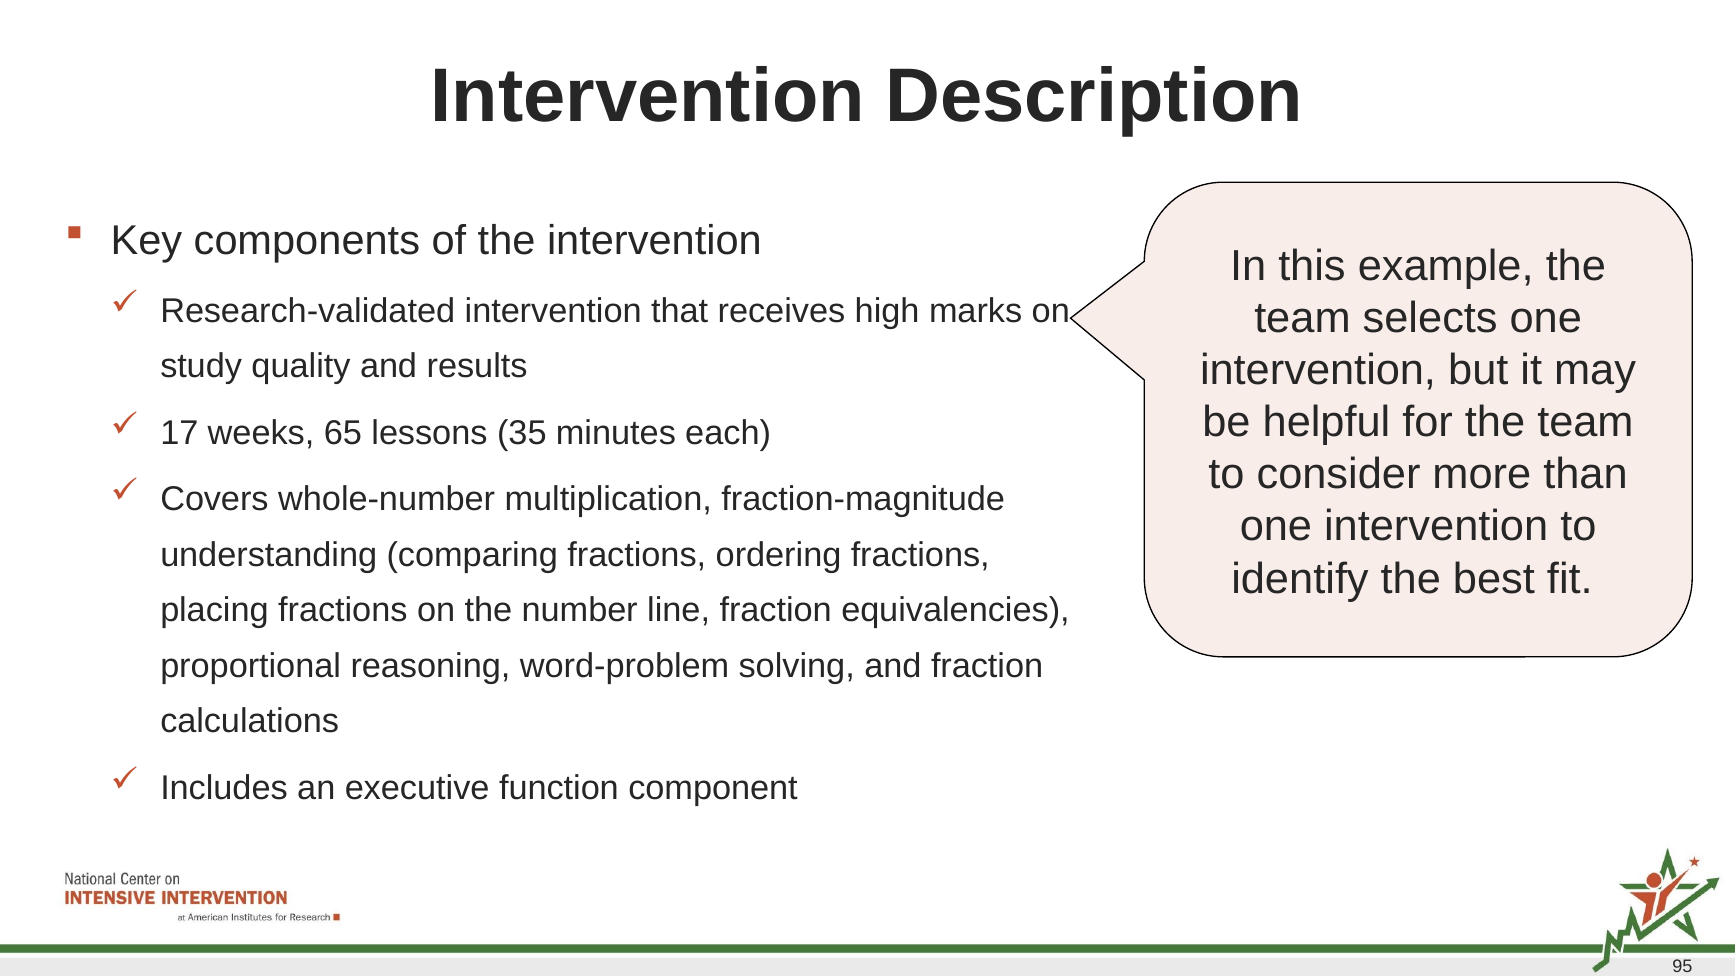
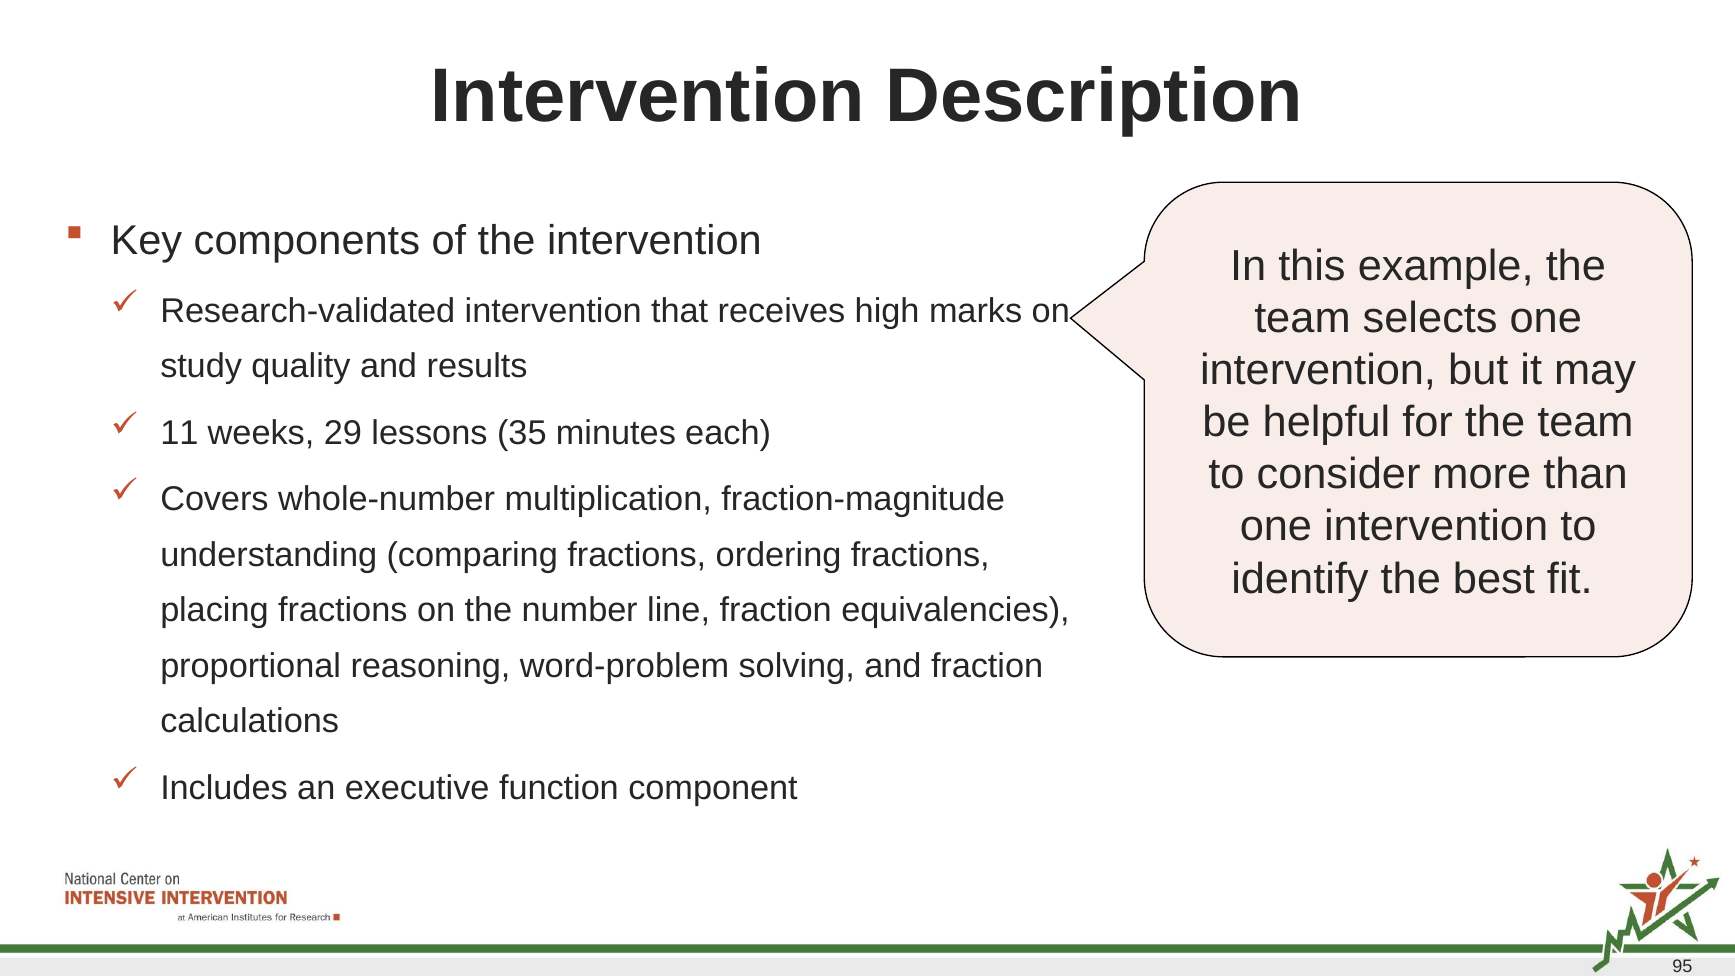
17: 17 -> 11
65: 65 -> 29
